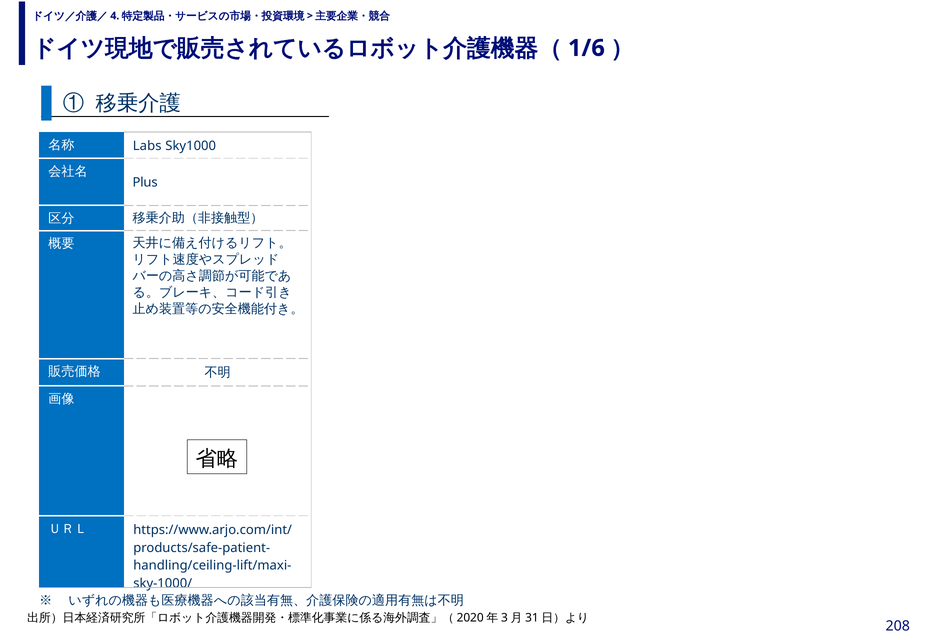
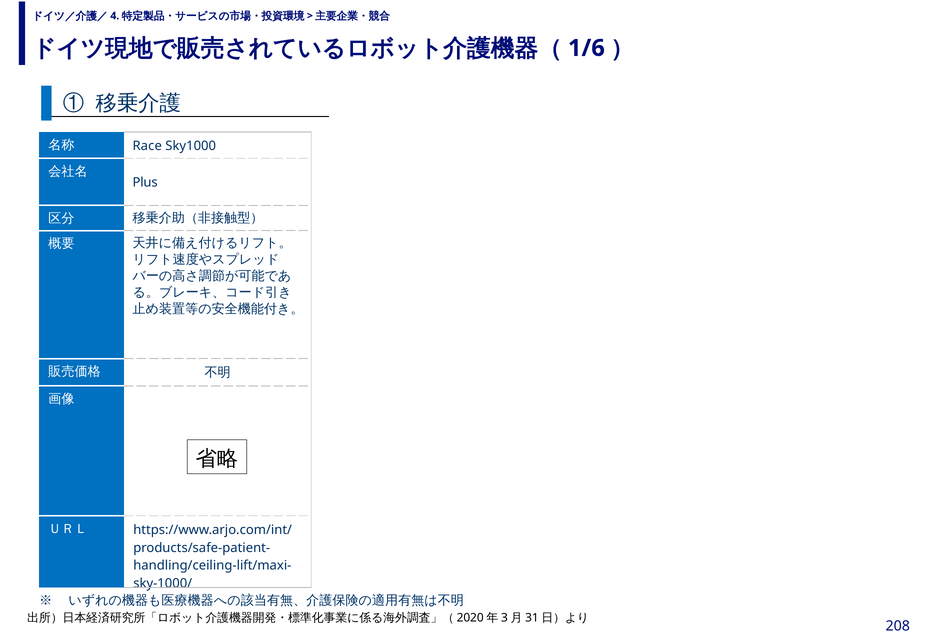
Labs: Labs -> Race
